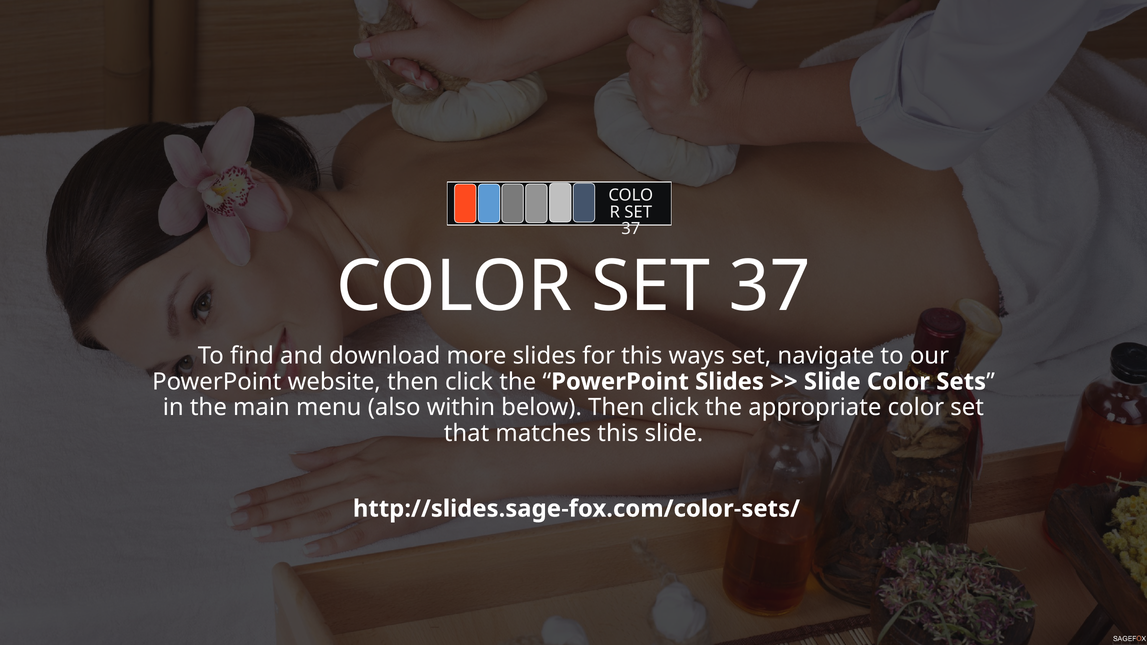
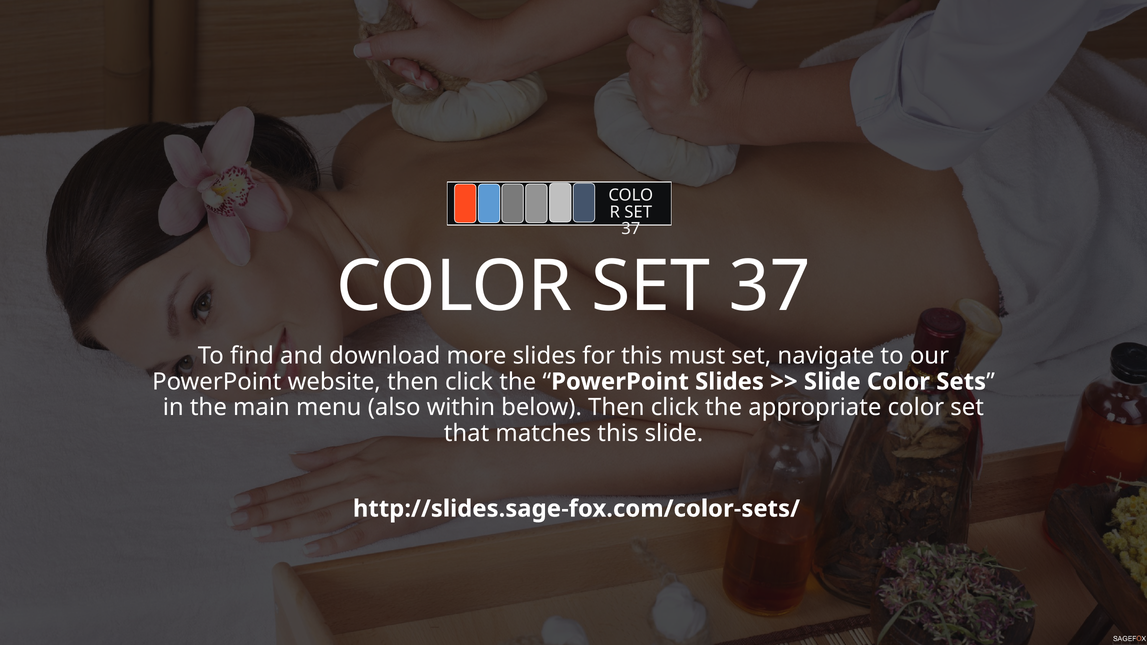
ways: ways -> must
